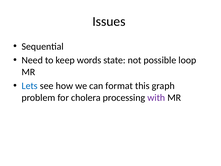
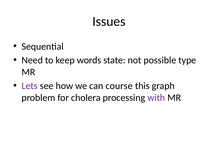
loop: loop -> type
Lets colour: blue -> purple
format: format -> course
